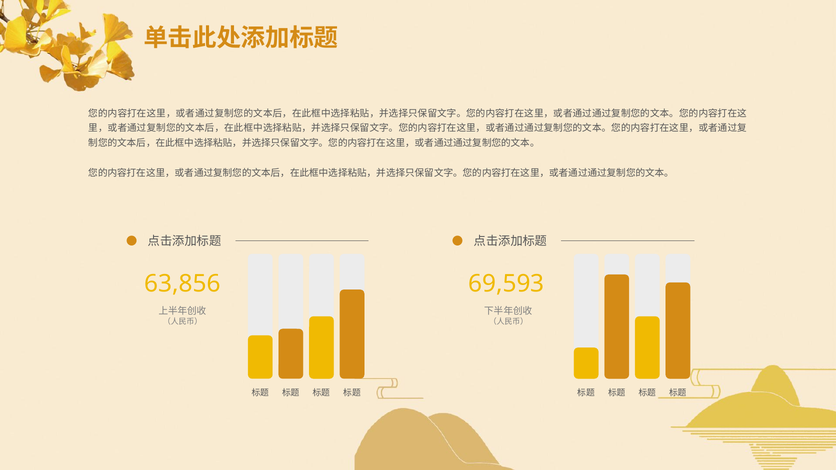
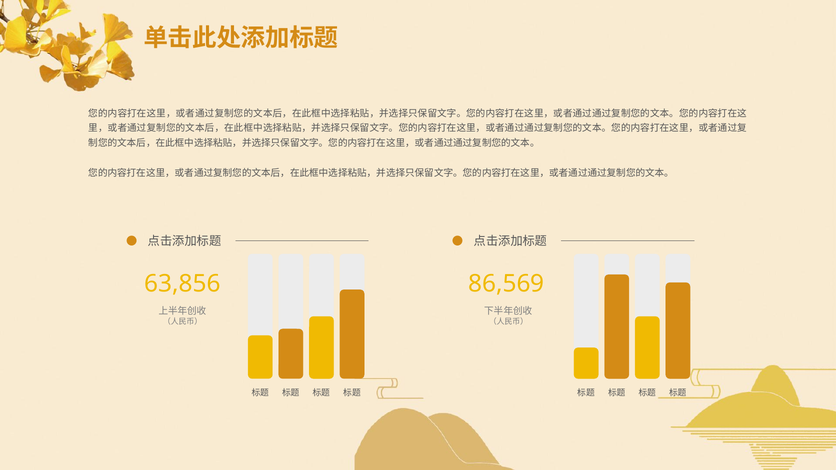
69,593: 69,593 -> 86,569
